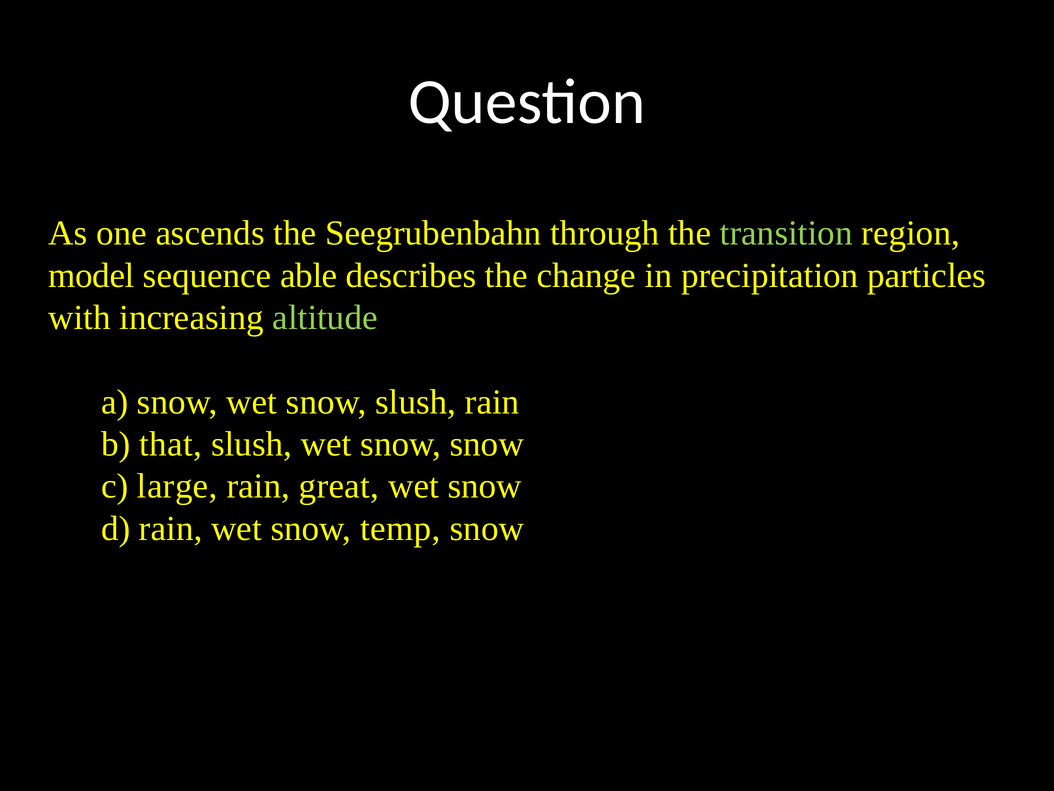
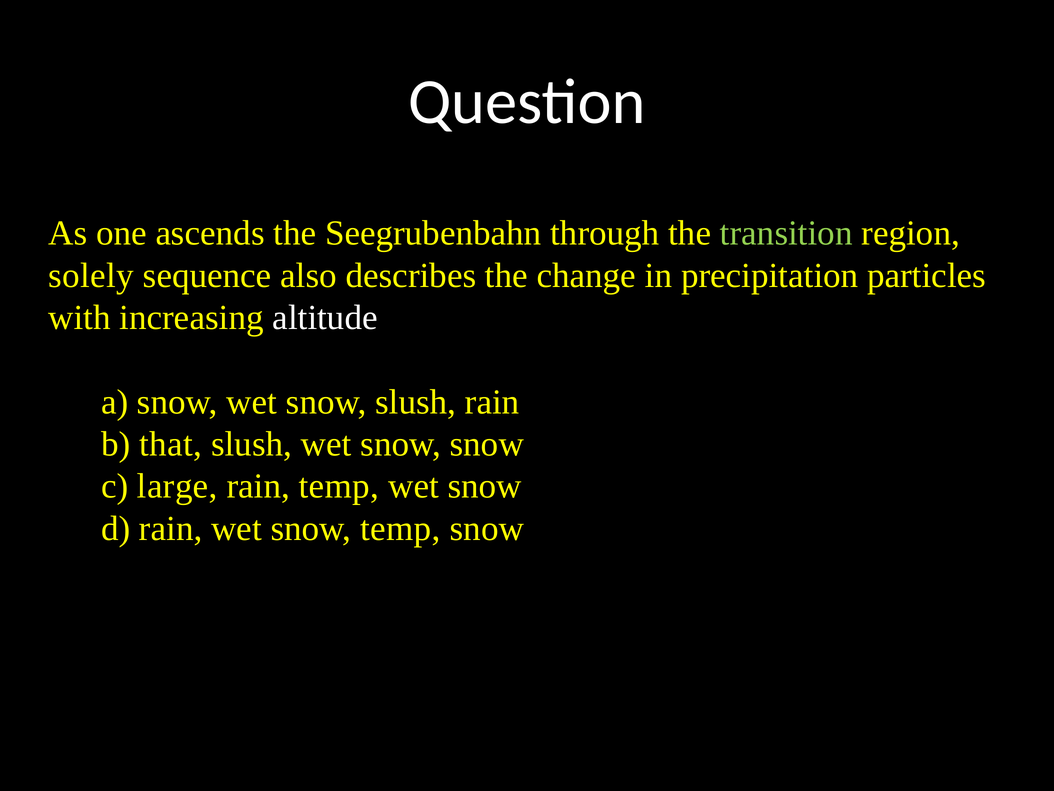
model: model -> solely
able: able -> also
altitude colour: light green -> white
rain great: great -> temp
